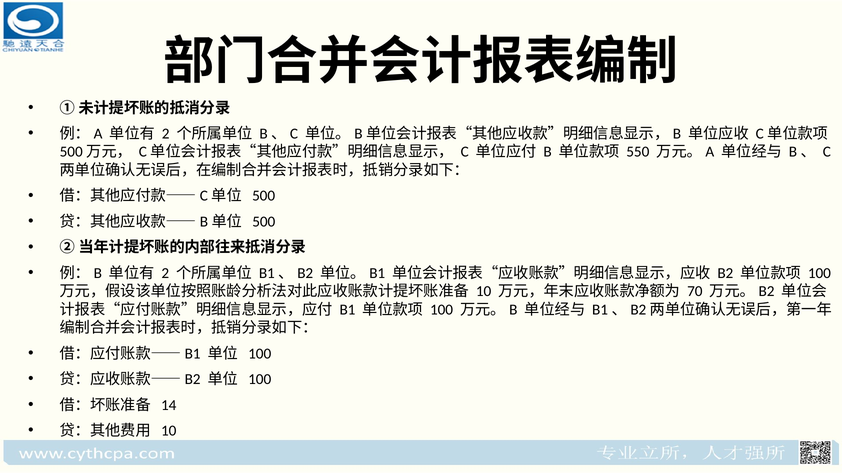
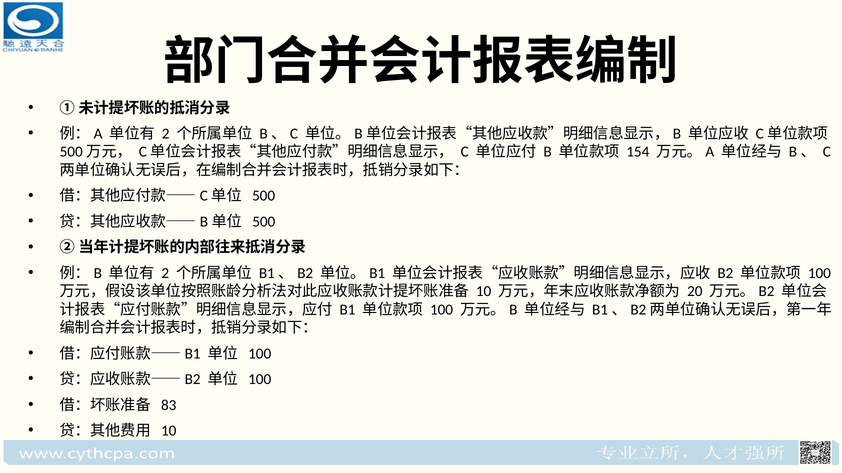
550: 550 -> 154
70: 70 -> 20
14: 14 -> 83
